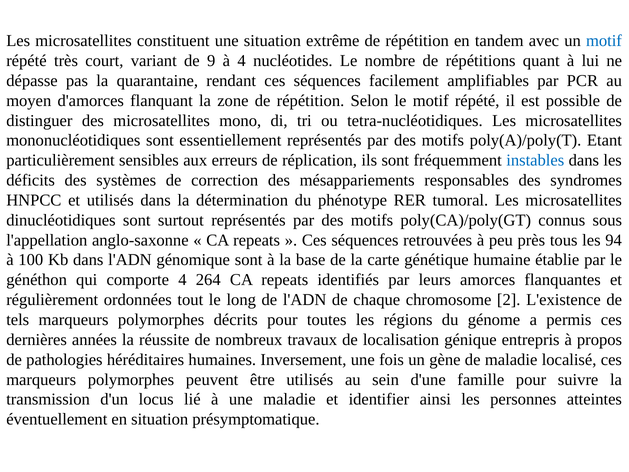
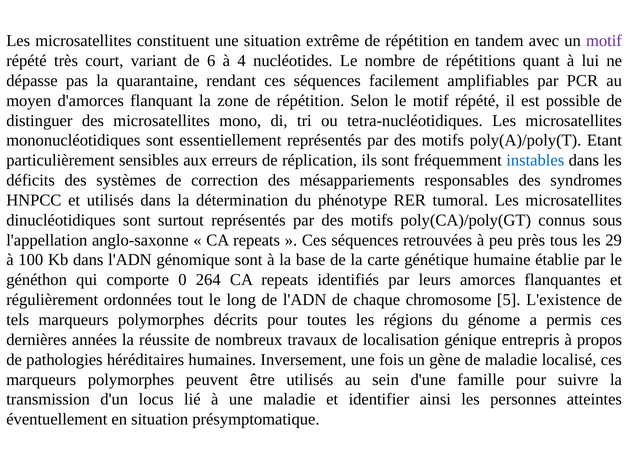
motif at (604, 41) colour: blue -> purple
9: 9 -> 6
94: 94 -> 29
comporte 4: 4 -> 0
2: 2 -> 5
